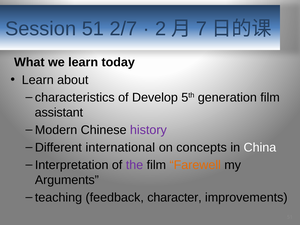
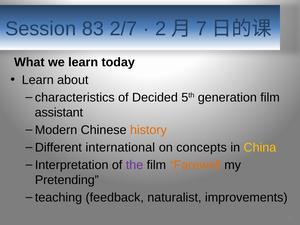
Session 51: 51 -> 83
Develop: Develop -> Decided
history colour: purple -> orange
China colour: white -> yellow
Arguments: Arguments -> Pretending
character: character -> naturalist
